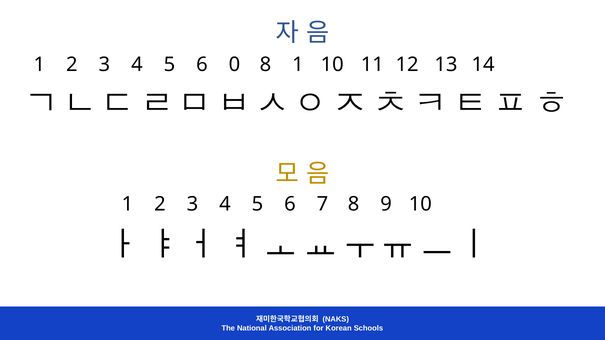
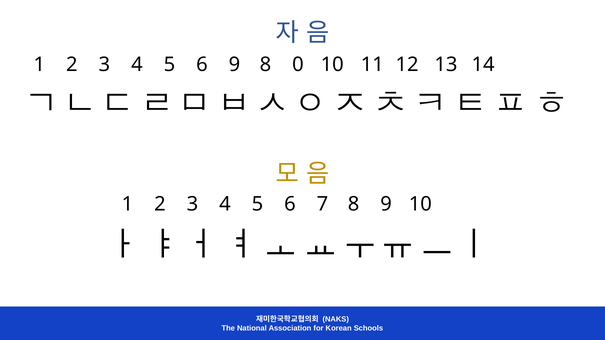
6 0: 0 -> 9
8 1: 1 -> 0
